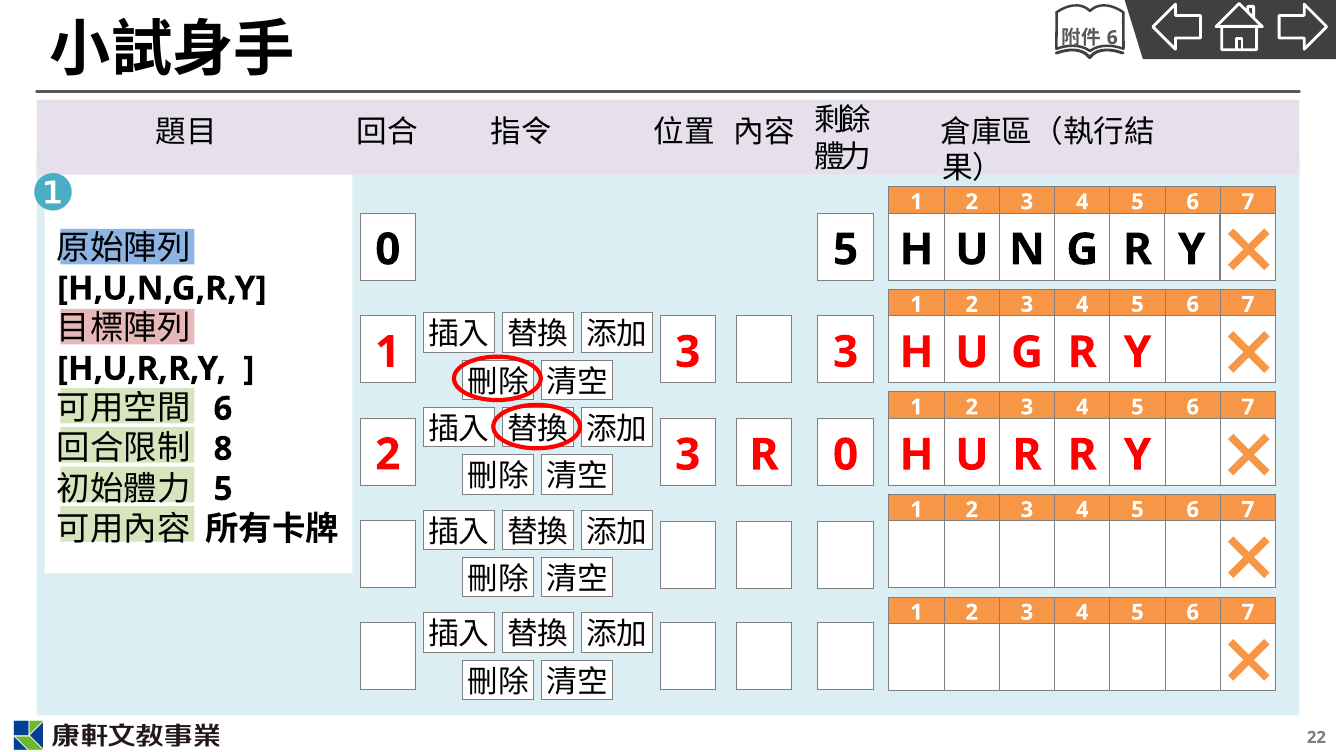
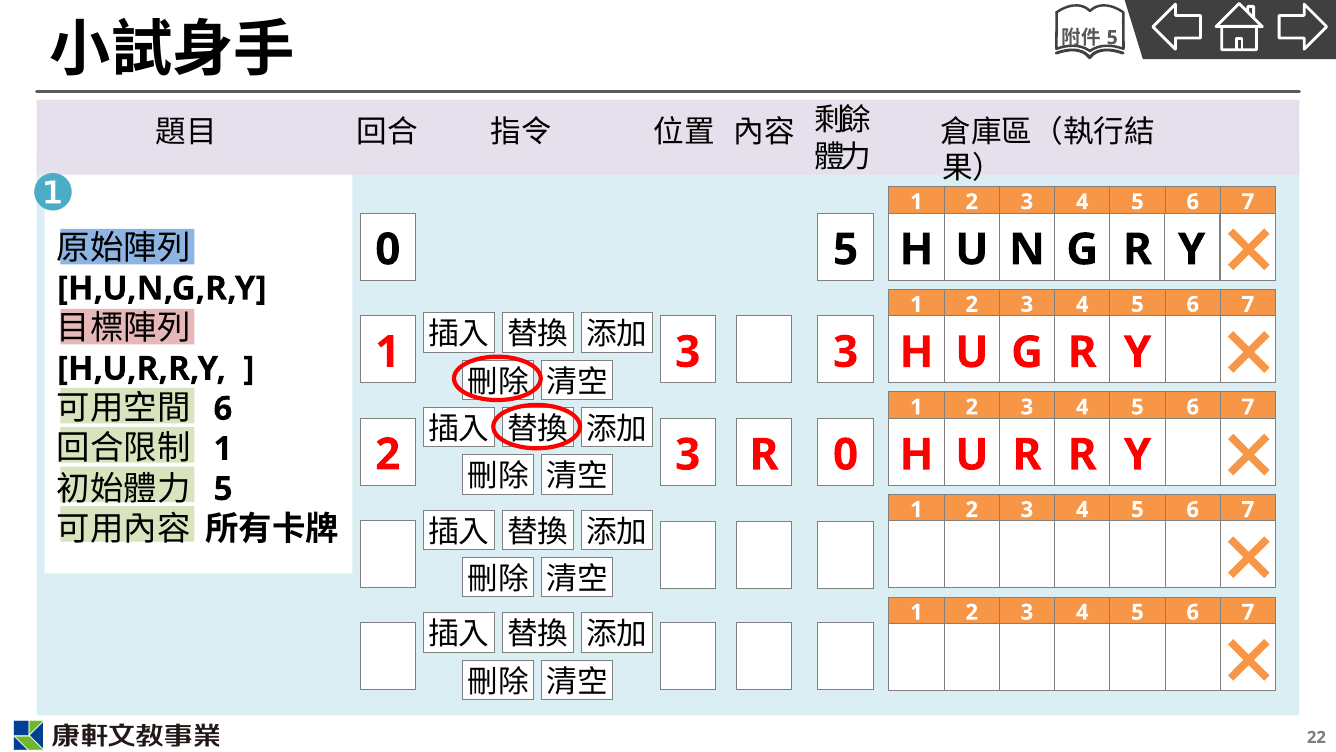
6 at (1112, 38): 6 -> 5
8 at (223, 449): 8 -> 1
